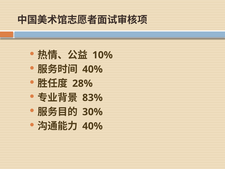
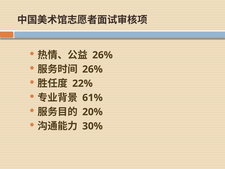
10% at (103, 55): 10% -> 26%
40% at (92, 69): 40% -> 26%
28%: 28% -> 22%
83%: 83% -> 61%
30%: 30% -> 20%
40% at (92, 126): 40% -> 30%
